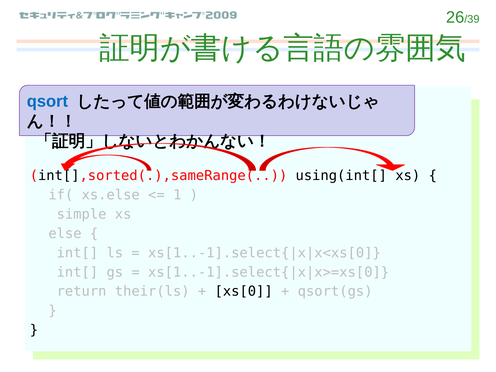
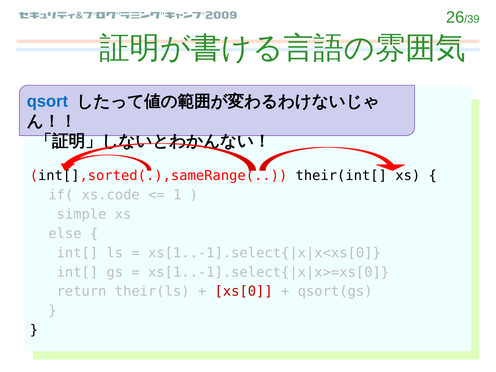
using(int[: using(int[ -> their(int[
xs.else: xs.else -> xs.code
xs[0 colour: black -> red
